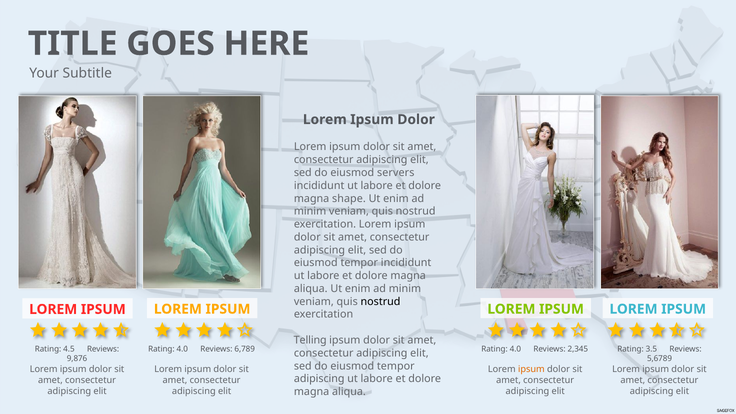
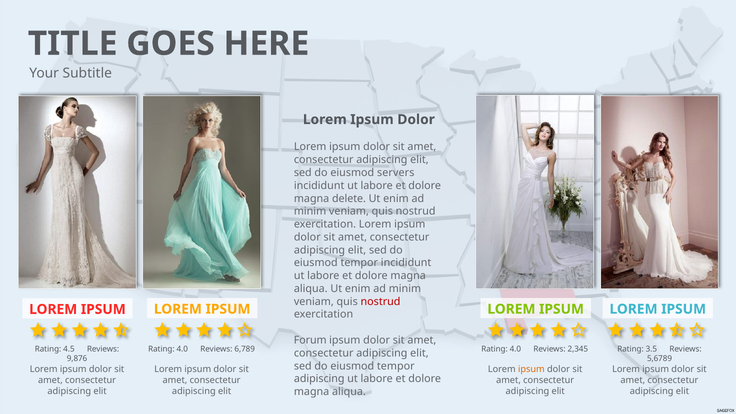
shape: shape -> delete
nostrud at (381, 302) colour: black -> red
Telling: Telling -> Forum
